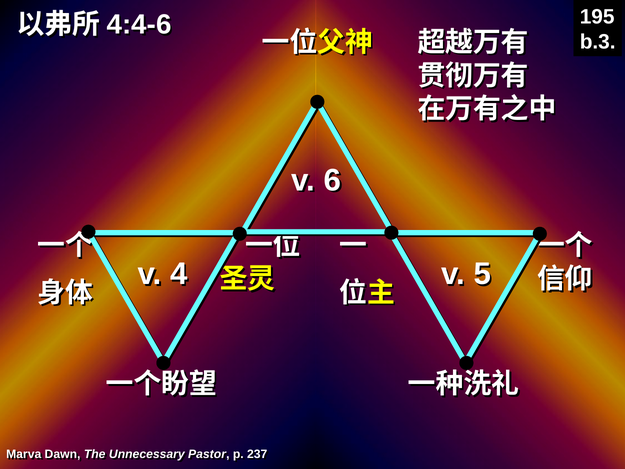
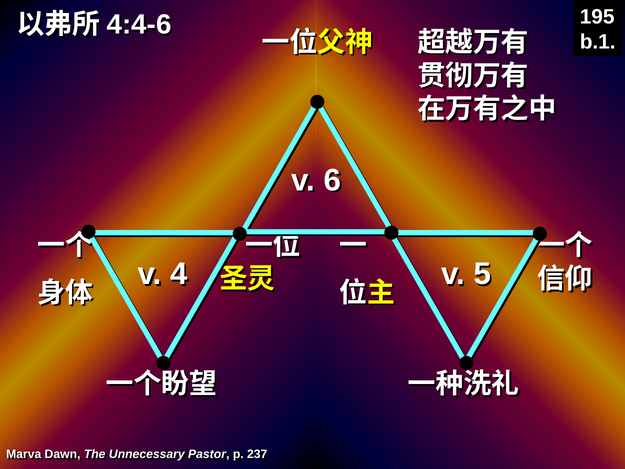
b.3: b.3 -> b.1
